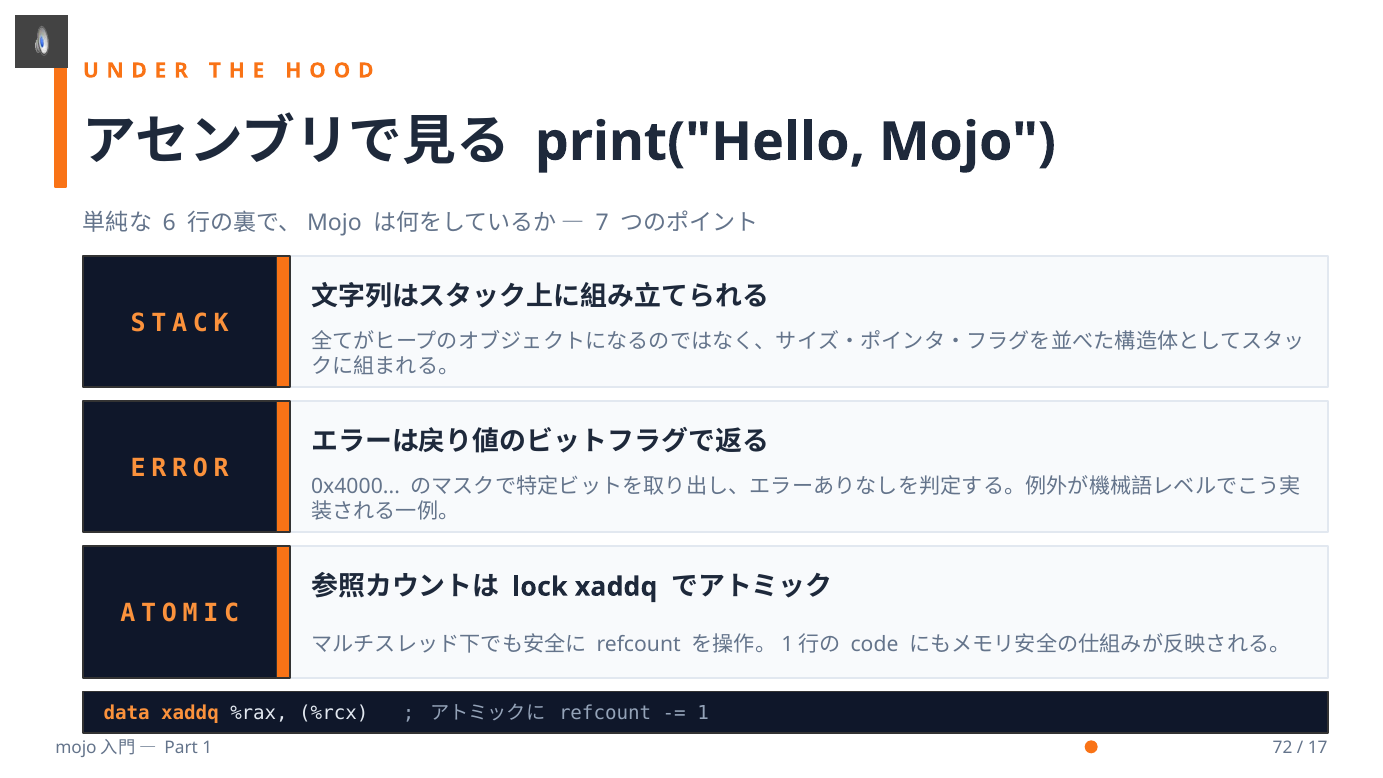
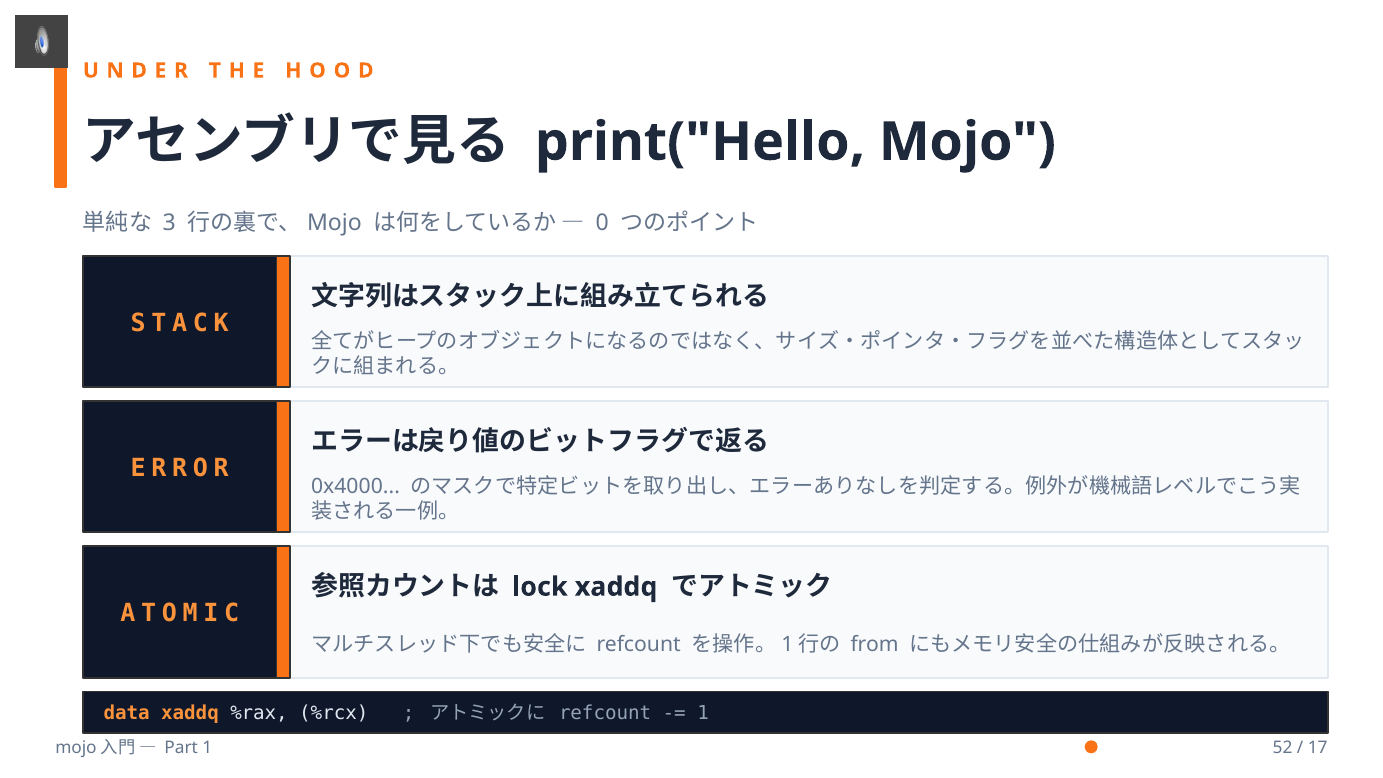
6: 6 -> 3
7: 7 -> 0
code: code -> from
72: 72 -> 52
